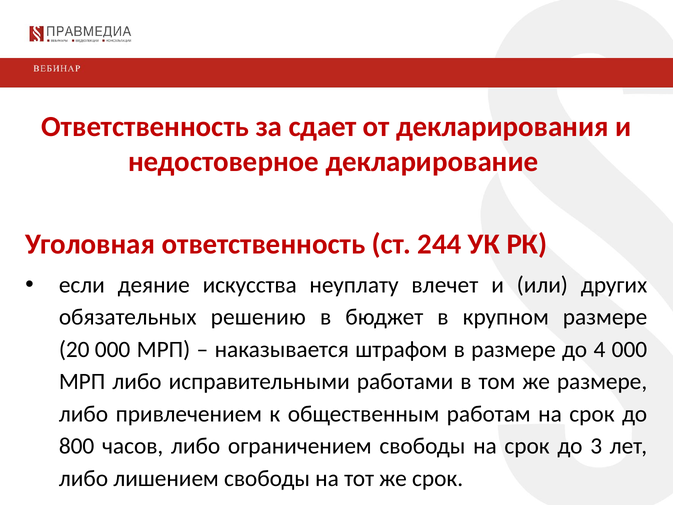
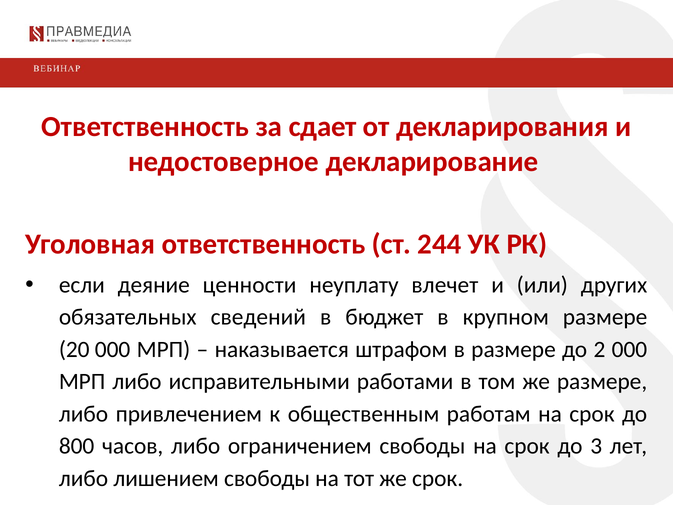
искусства: искусства -> ценности
решению: решению -> сведений
4: 4 -> 2
